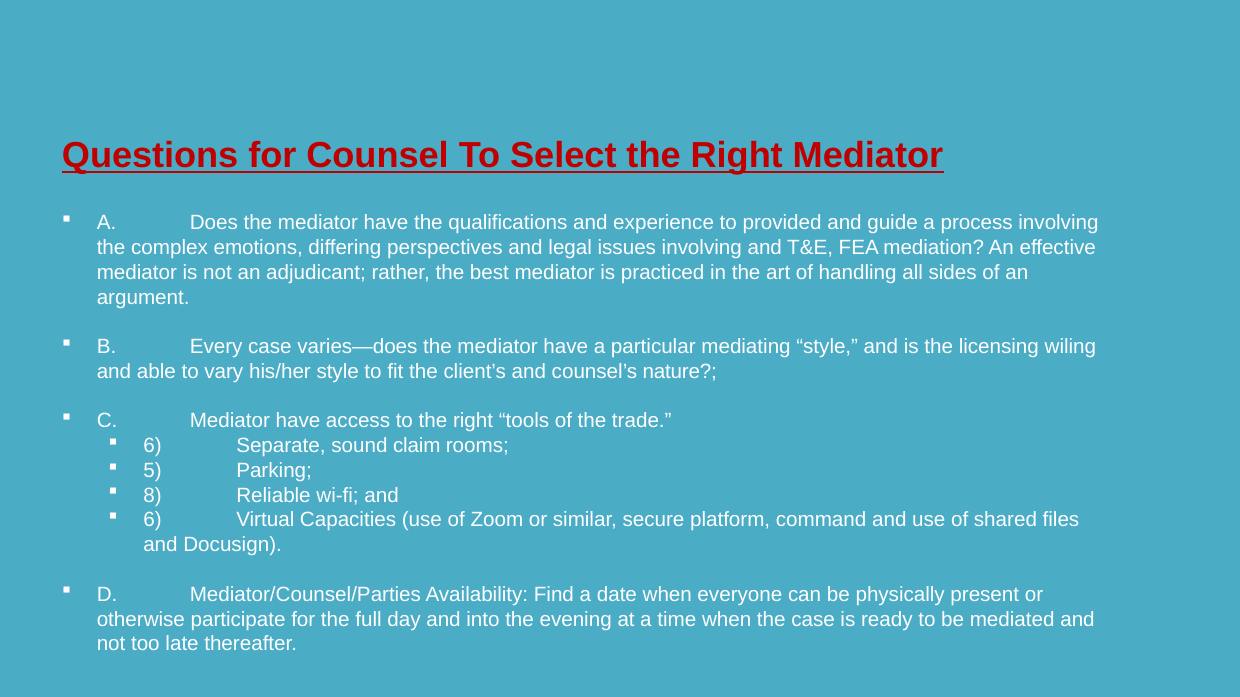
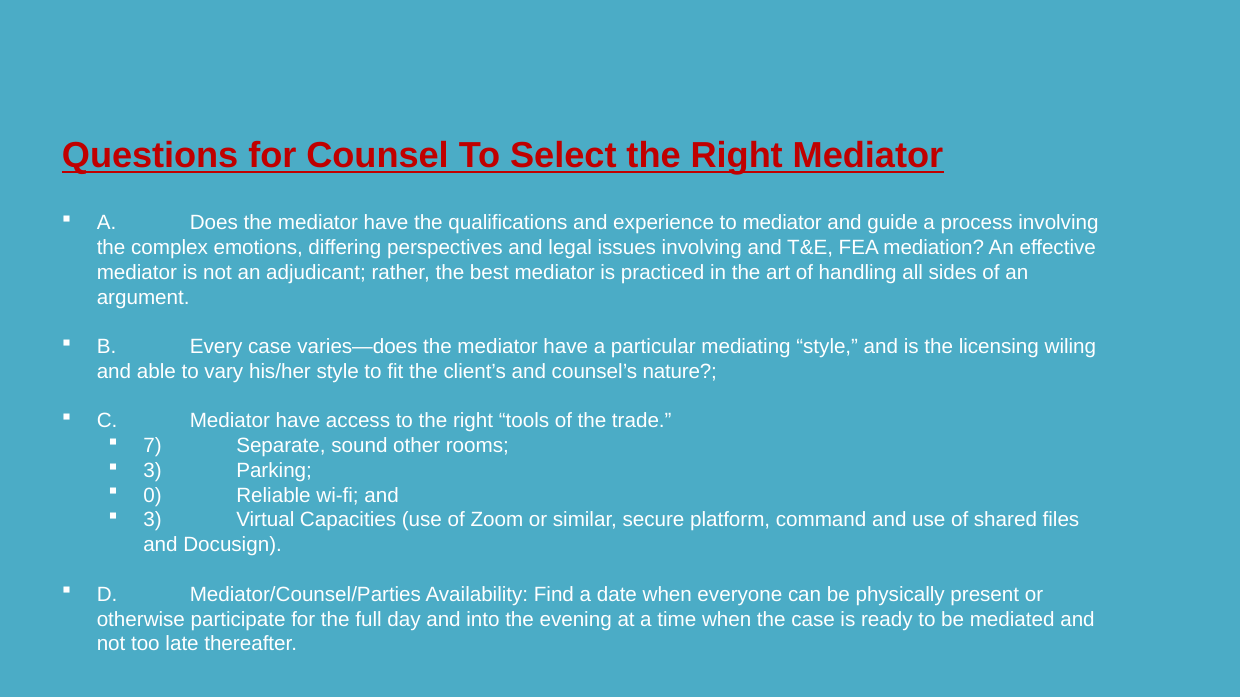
to provided: provided -> mediator
6 at (153, 446): 6 -> 7
claim: claim -> other
5 at (153, 471): 5 -> 3
8: 8 -> 0
6 at (153, 521): 6 -> 3
